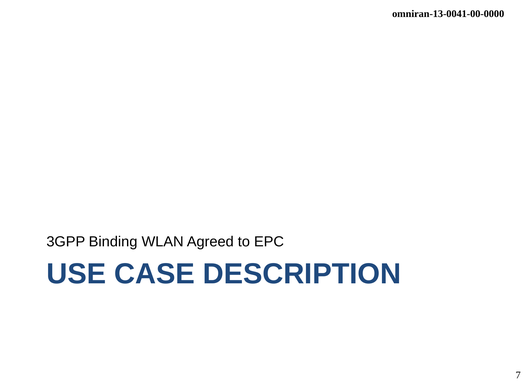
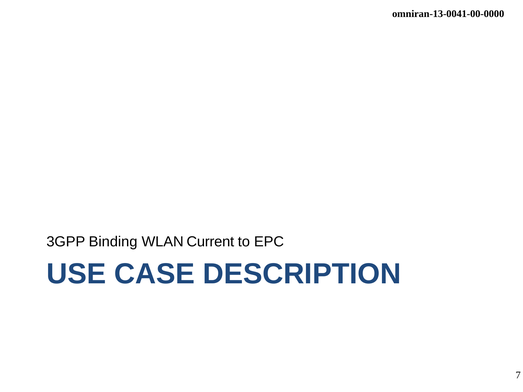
Agreed: Agreed -> Current
